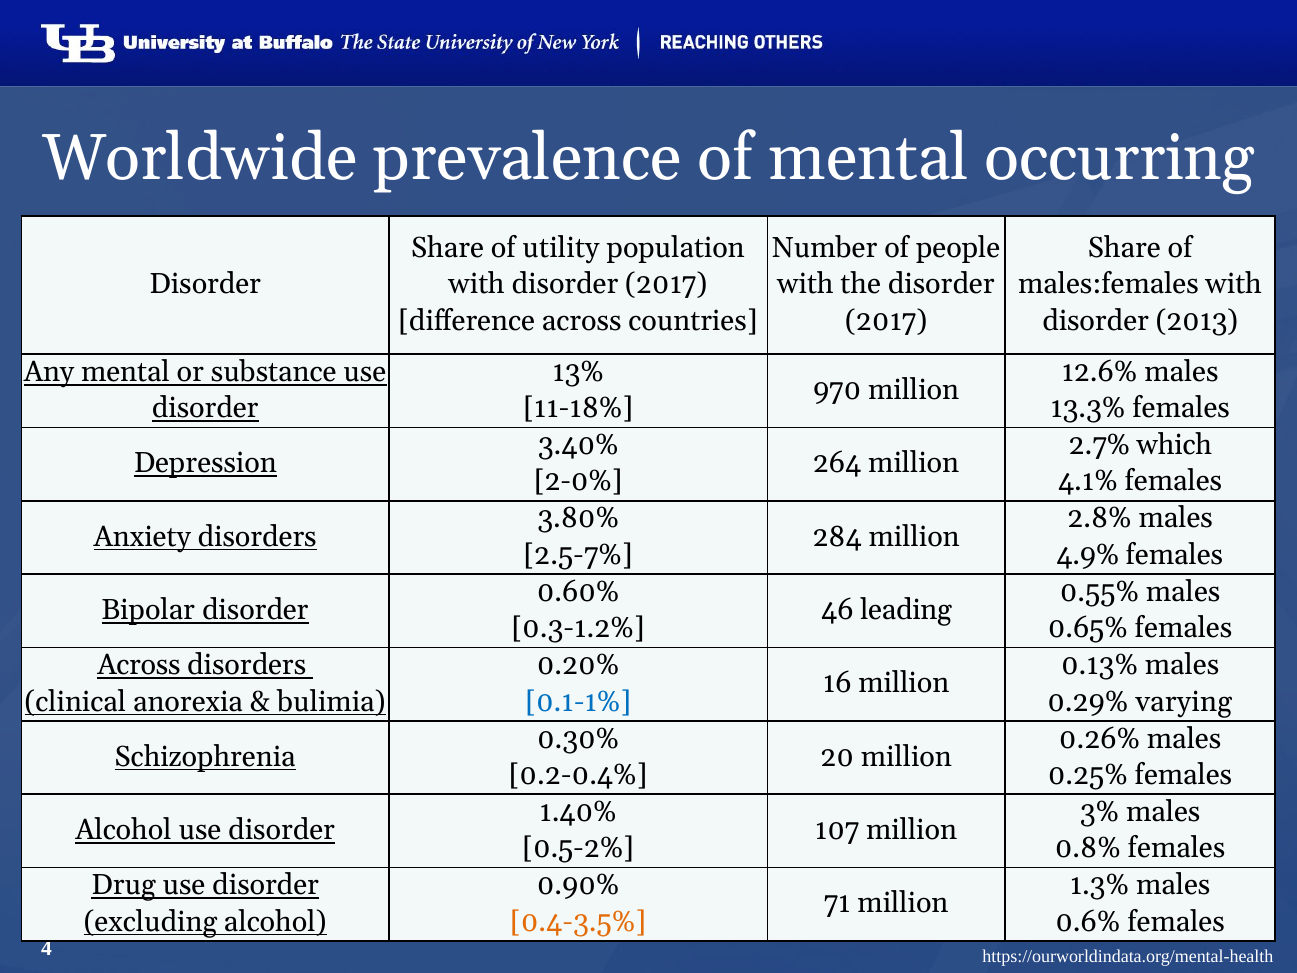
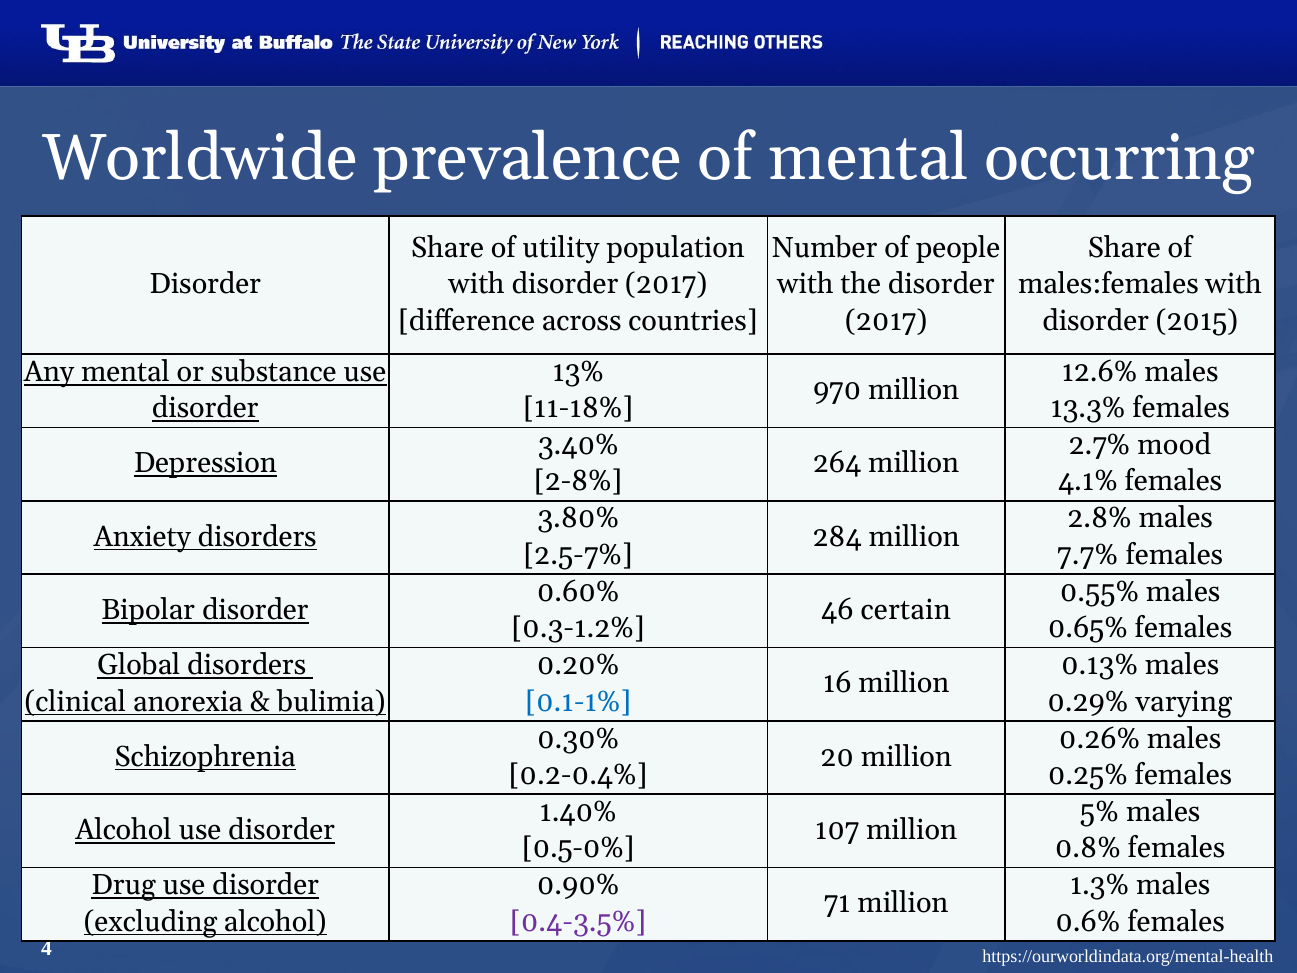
2013: 2013 -> 2015
which: which -> mood
2-0%: 2-0% -> 2-8%
4.9%: 4.9% -> 7.7%
leading: leading -> certain
Across at (139, 665): Across -> Global
3%: 3% -> 5%
0.5-2%: 0.5-2% -> 0.5-0%
0.4-3.5% colour: orange -> purple
